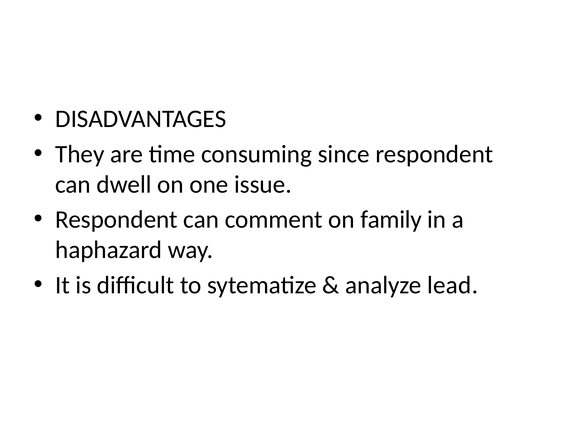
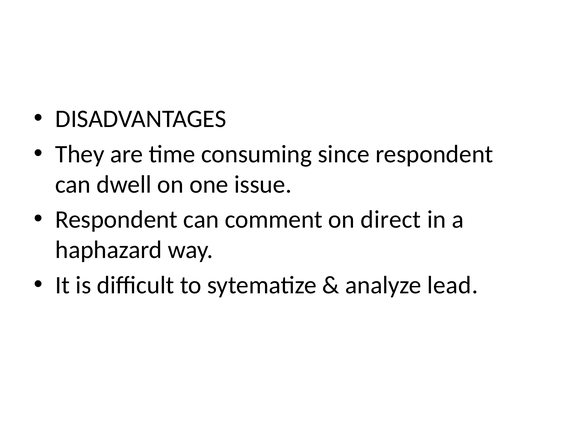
family: family -> direct
